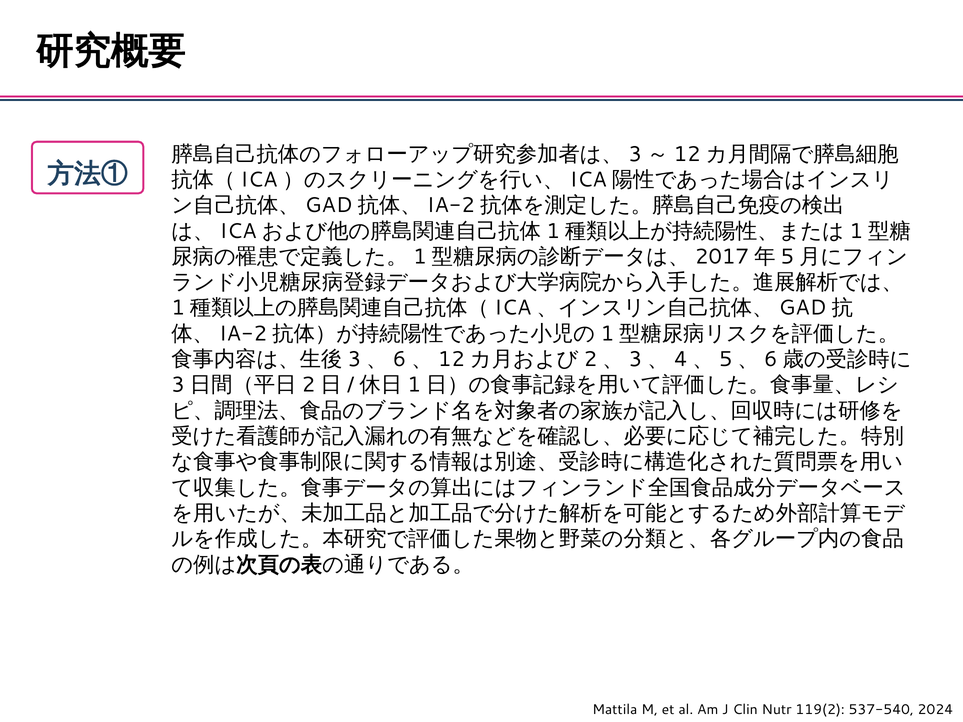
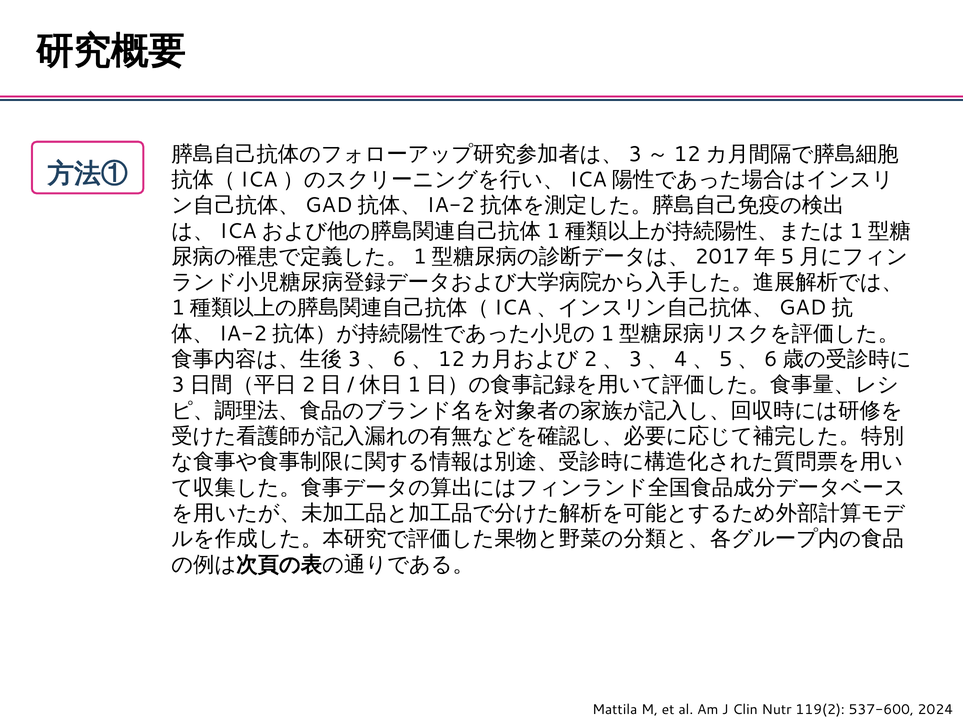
537-540: 537-540 -> 537-600
